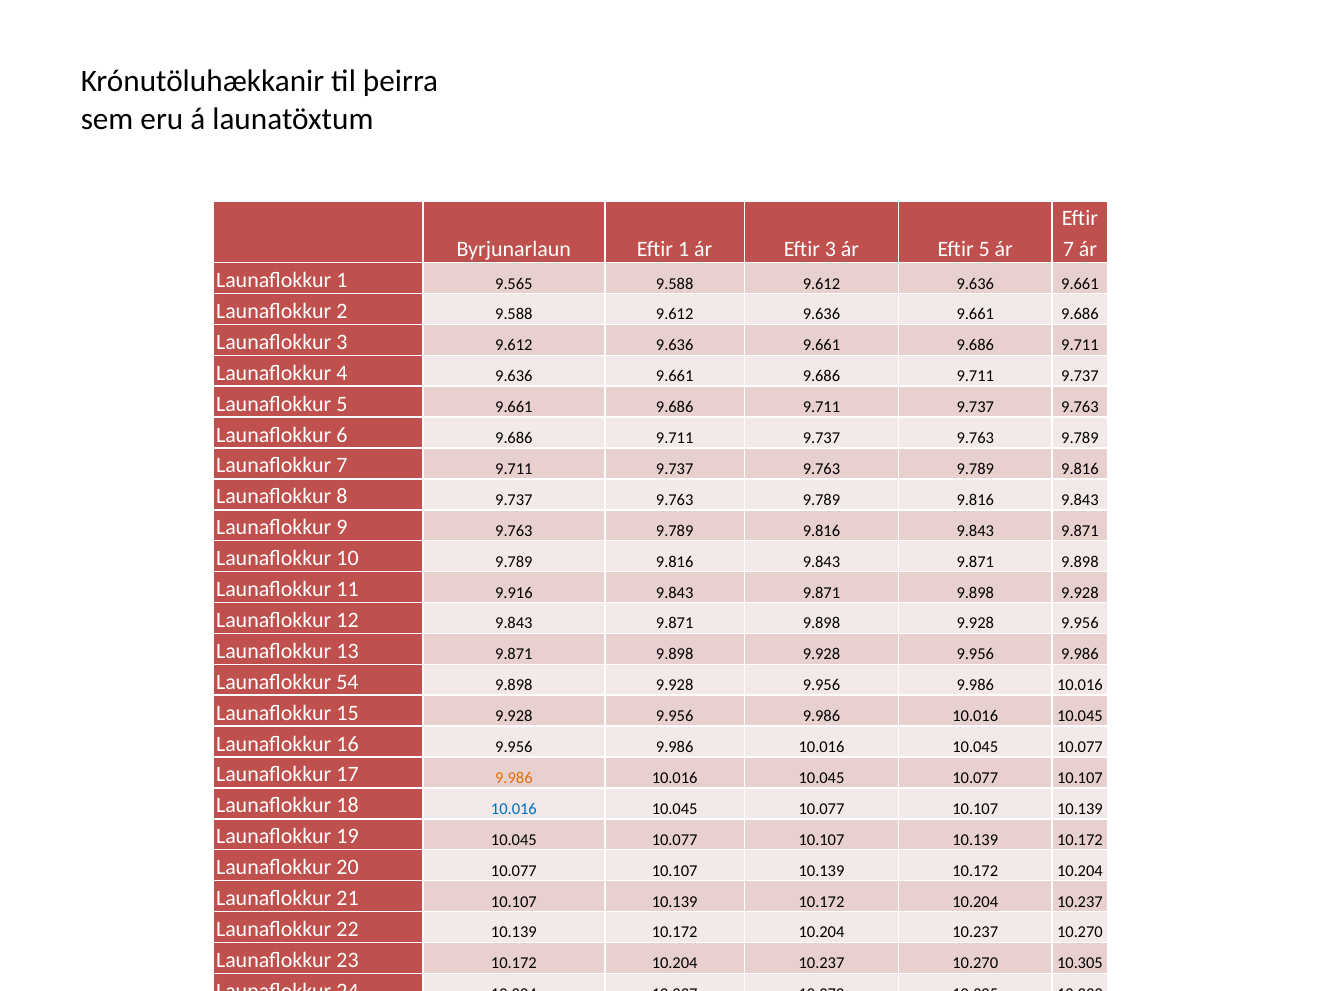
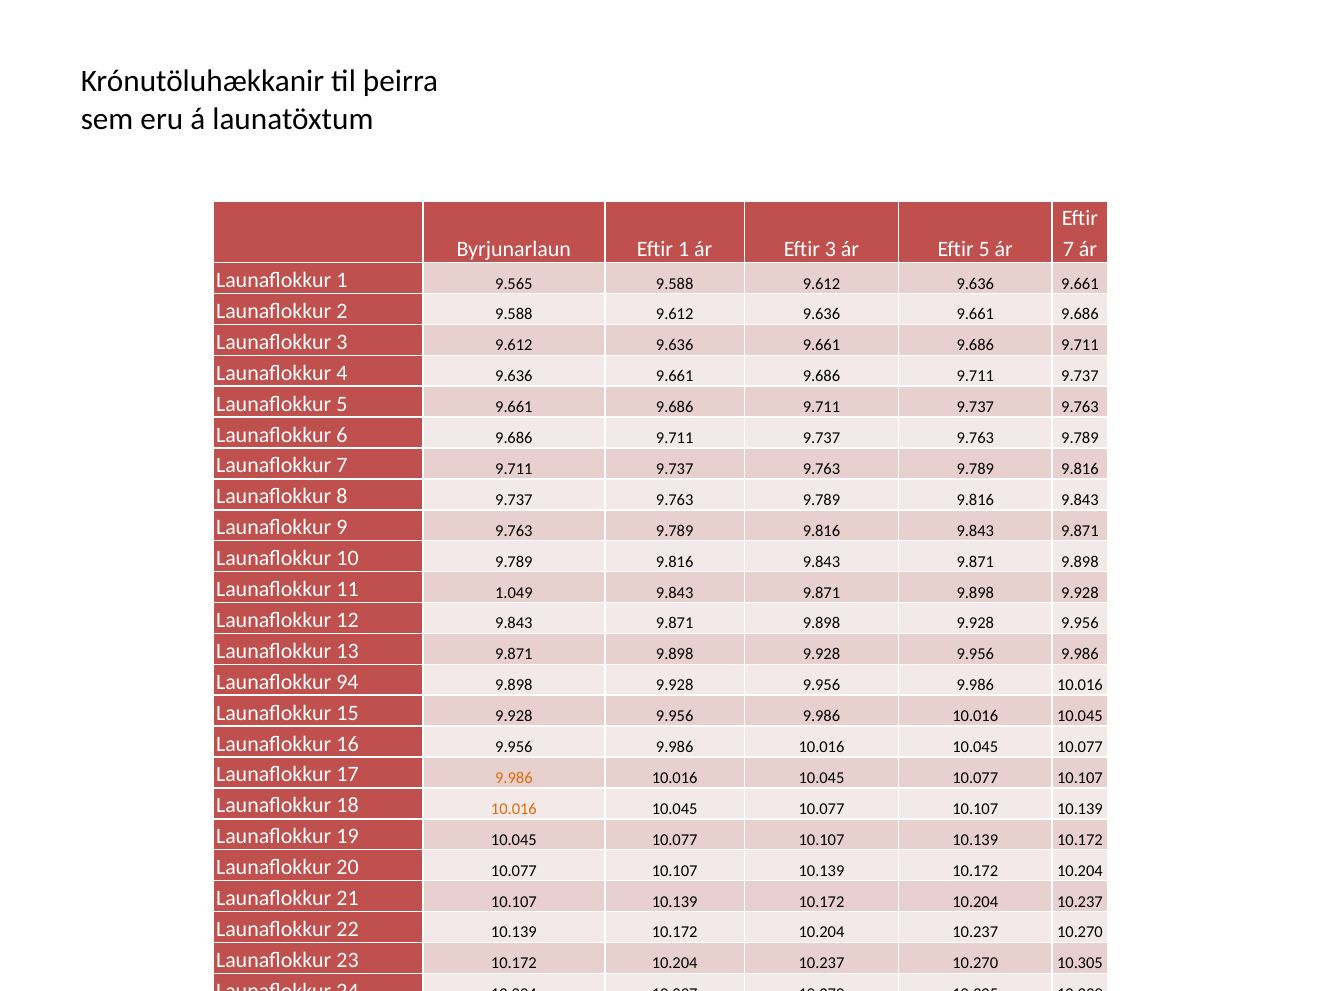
9.916: 9.916 -> 1.049
54: 54 -> 94
10.016 at (514, 809) colour: blue -> orange
